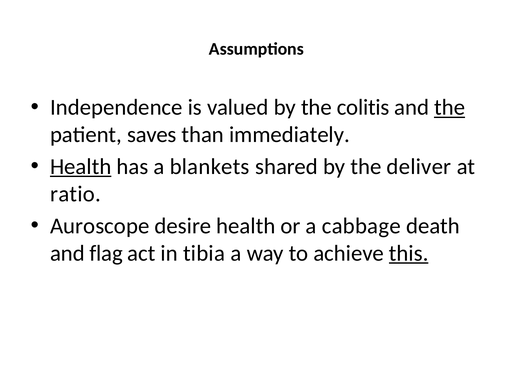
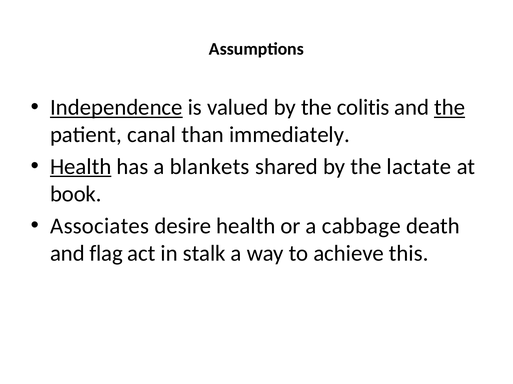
Independence underline: none -> present
saves: saves -> canal
deliver: deliver -> lactate
ratio: ratio -> book
Auroscope: Auroscope -> Associates
tibia: tibia -> stalk
this underline: present -> none
